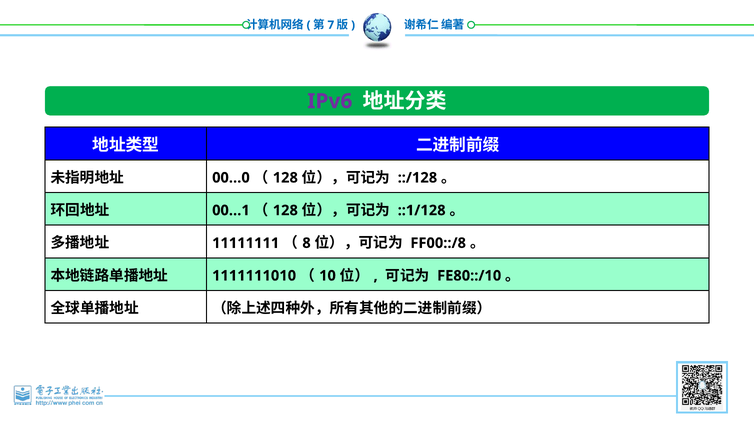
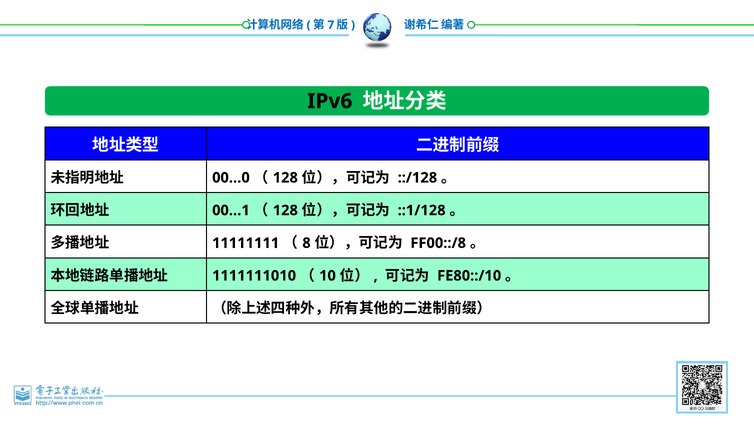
IPv6 colour: purple -> black
